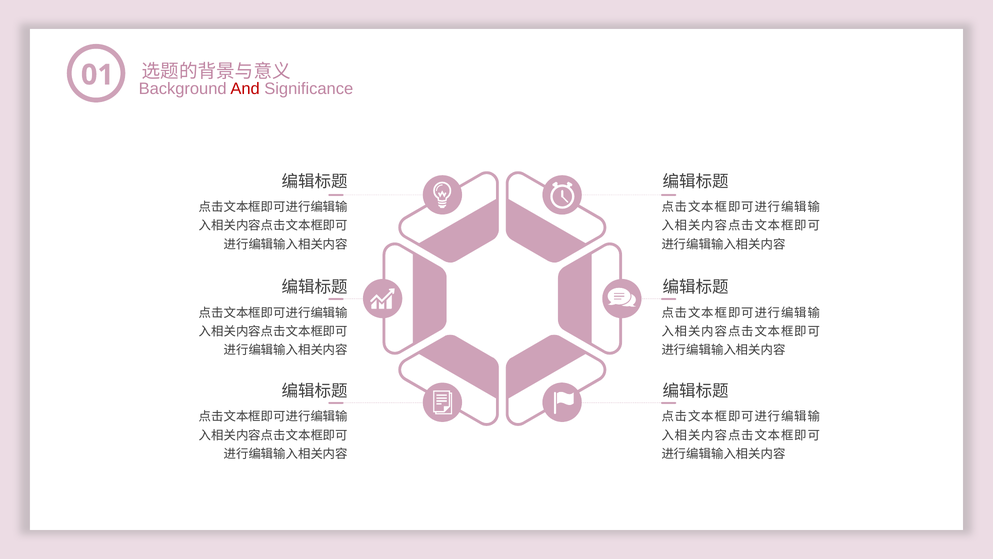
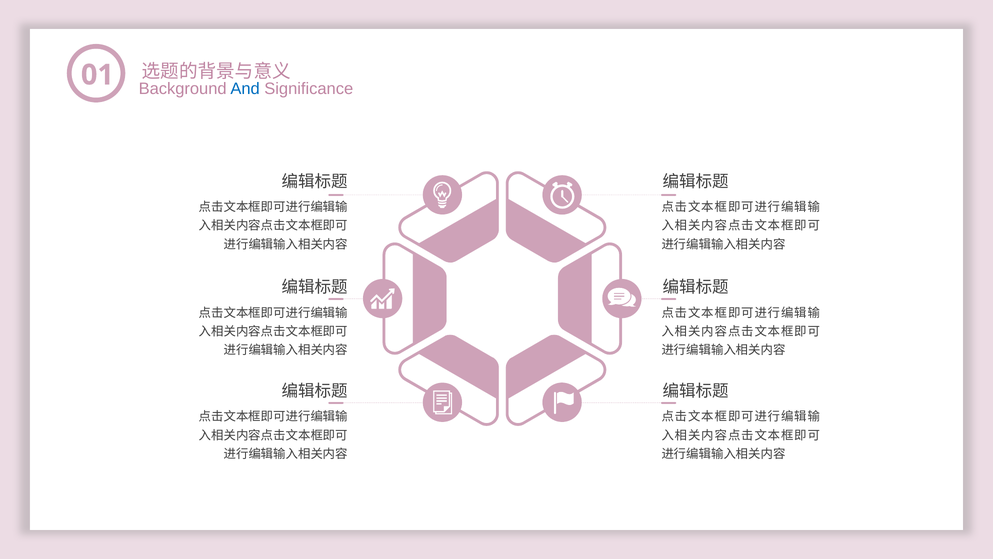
And colour: red -> blue
